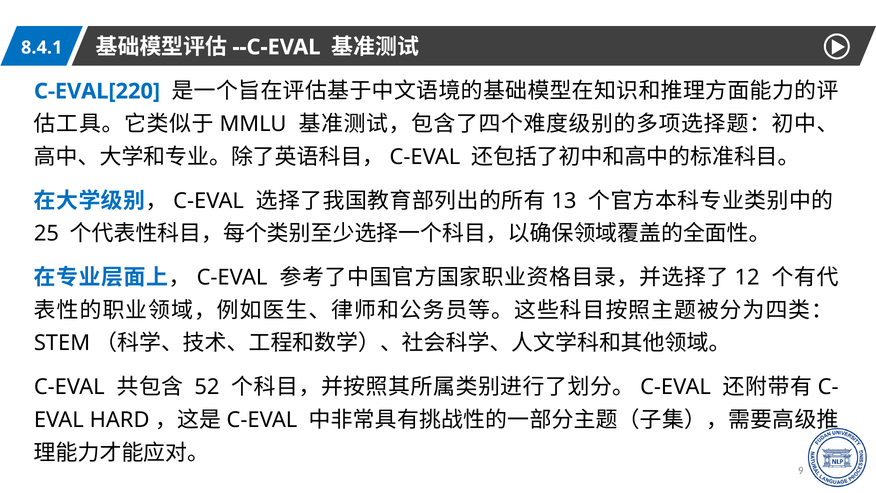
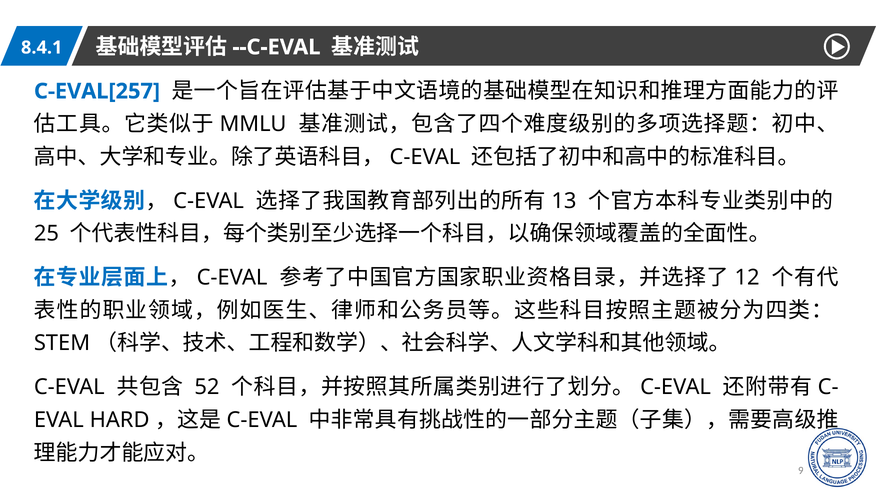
C-EVAL[220: C-EVAL[220 -> C-EVAL[257
